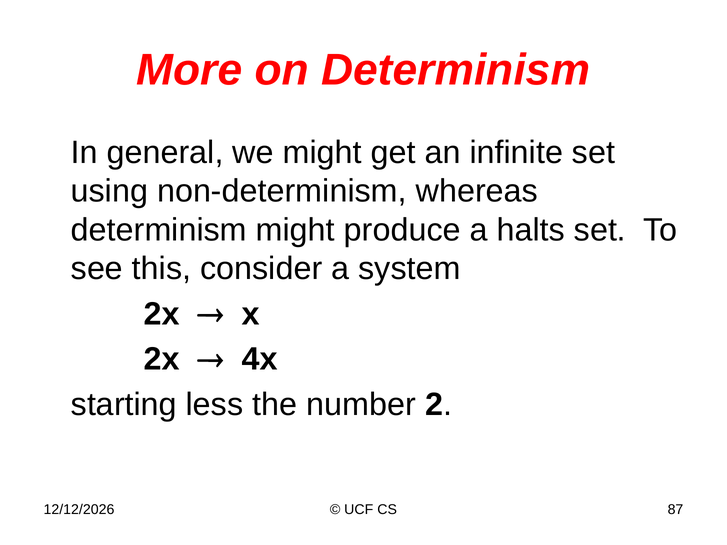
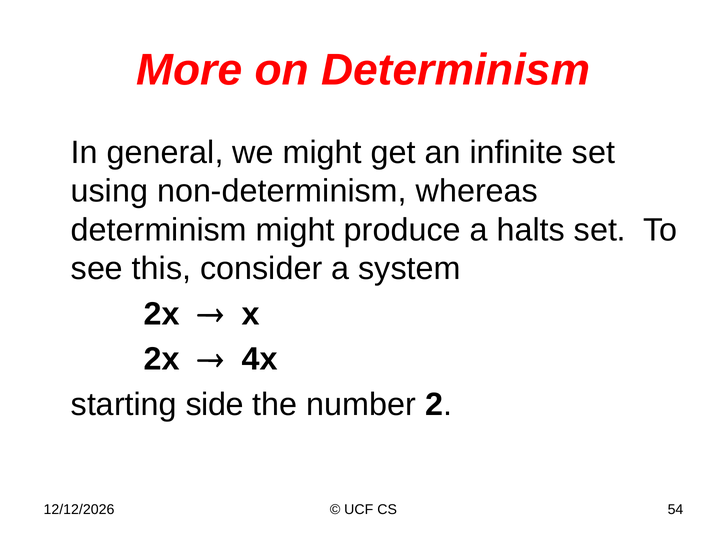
less: less -> side
87: 87 -> 54
